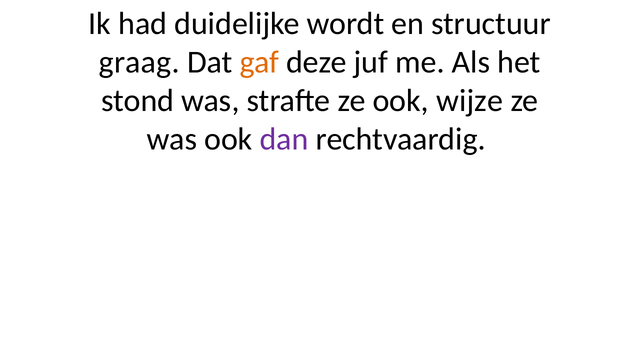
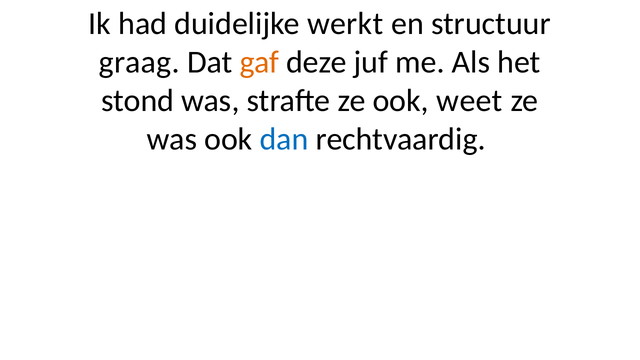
wordt: wordt -> werkt
wijze: wijze -> weet
dan colour: purple -> blue
